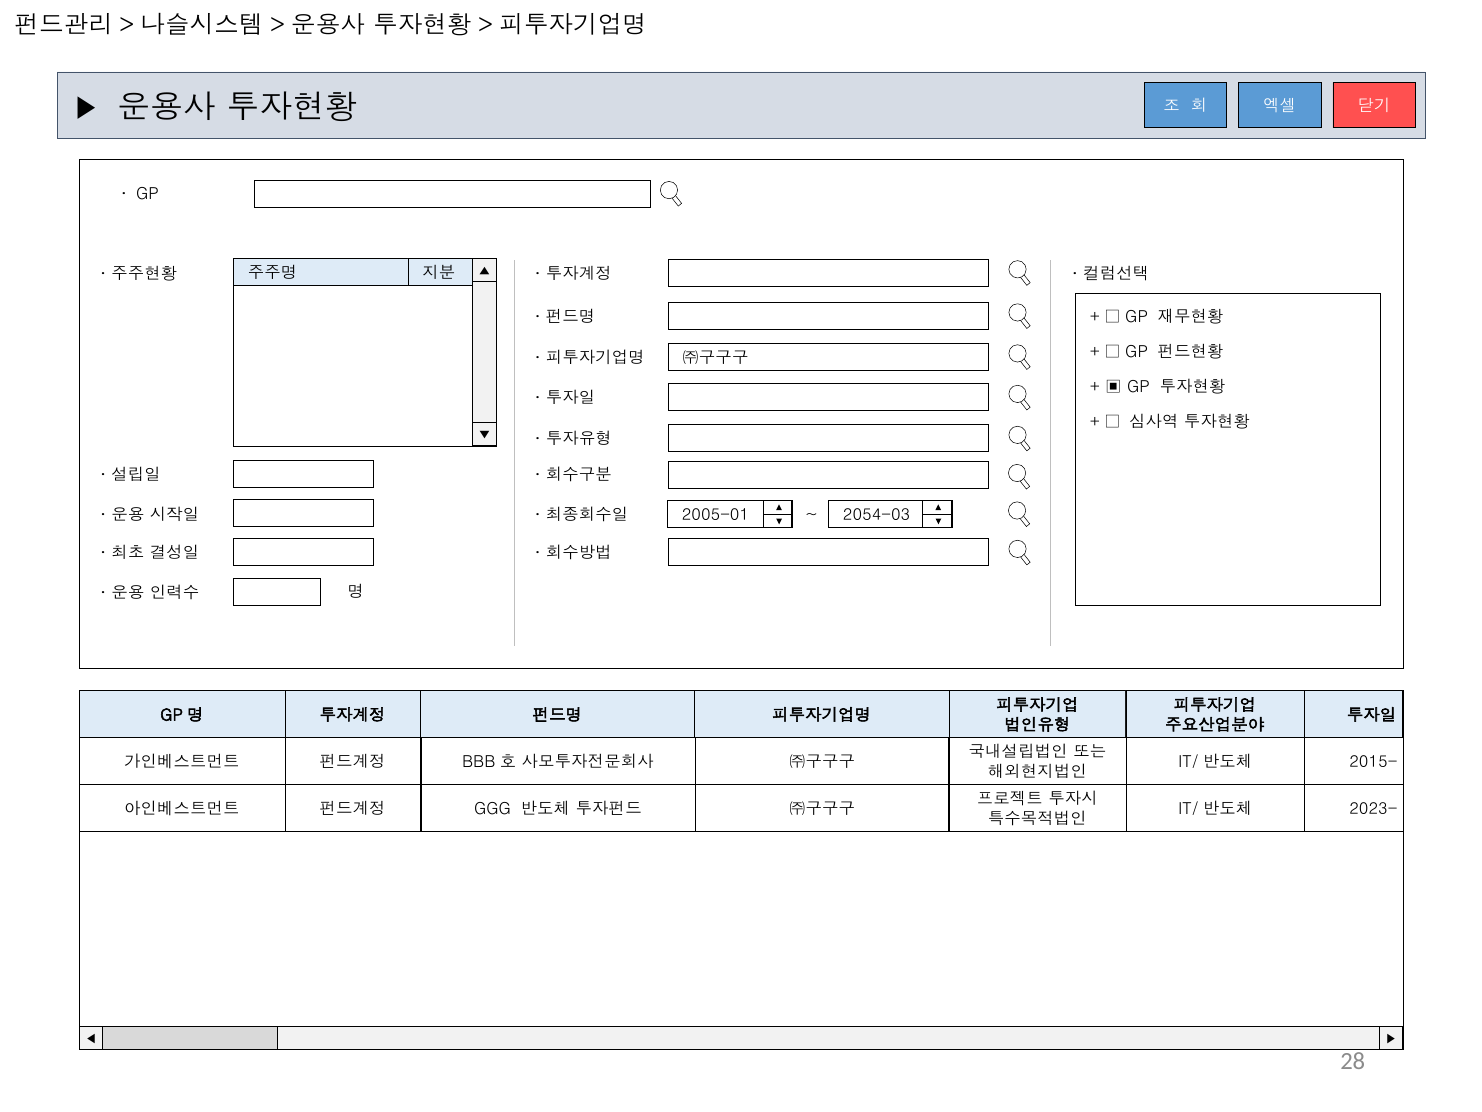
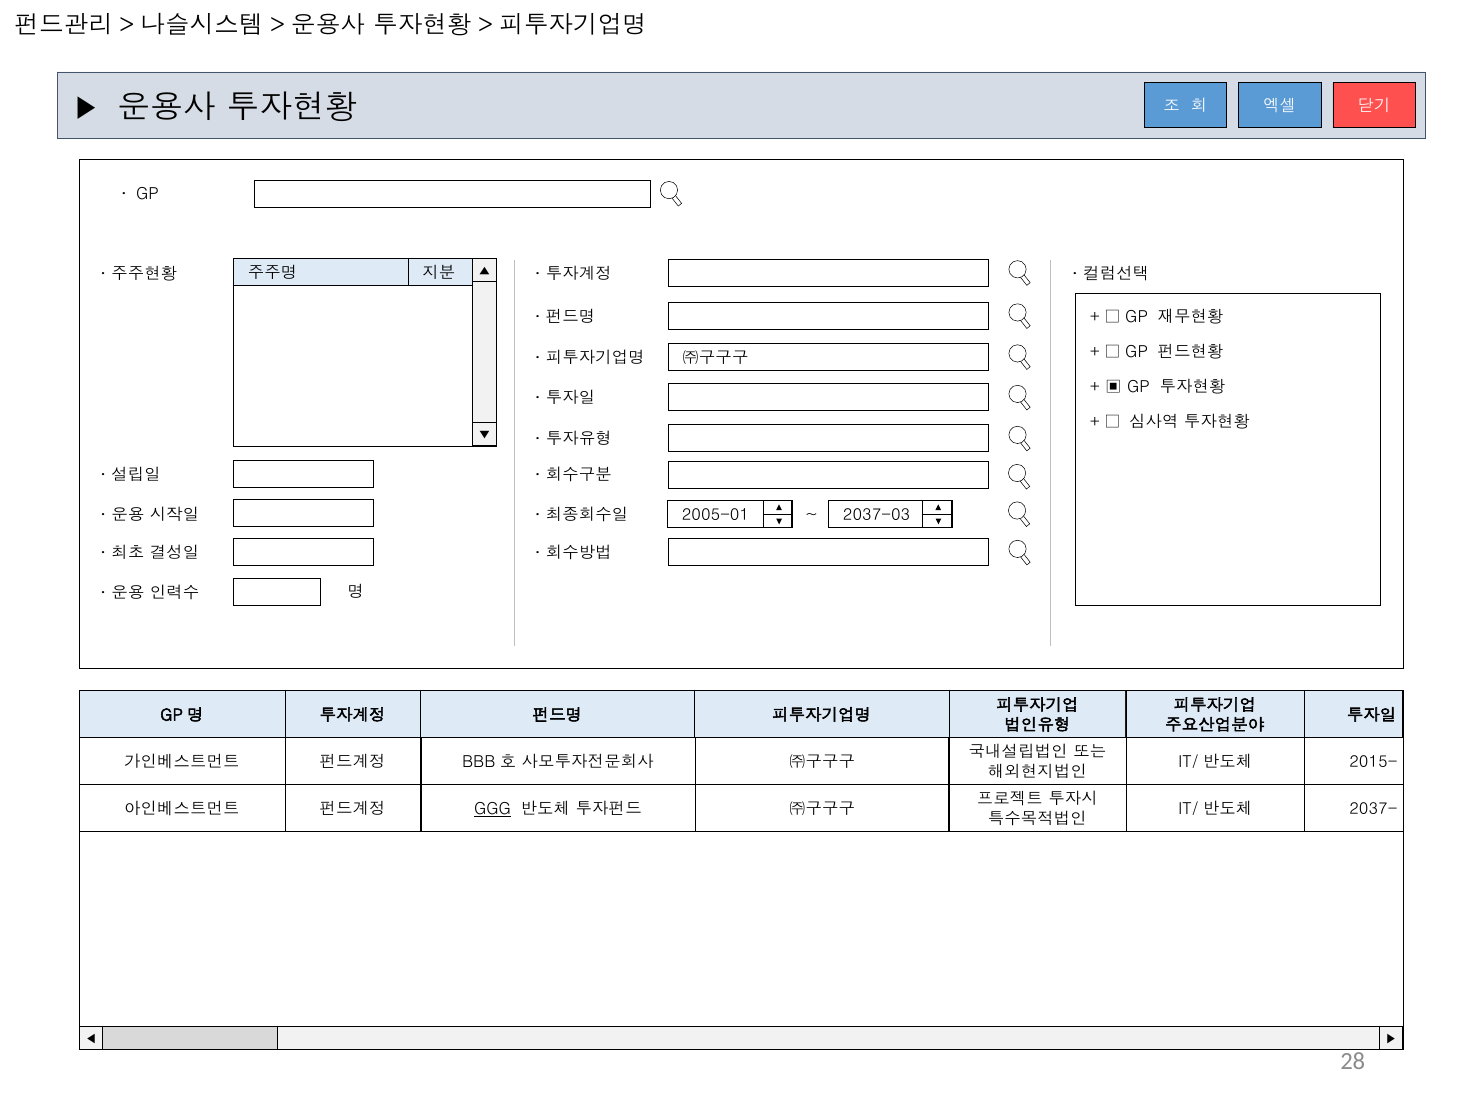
2054-03: 2054-03 -> 2037-03
GGG underline: none -> present
2023-: 2023- -> 2037-
